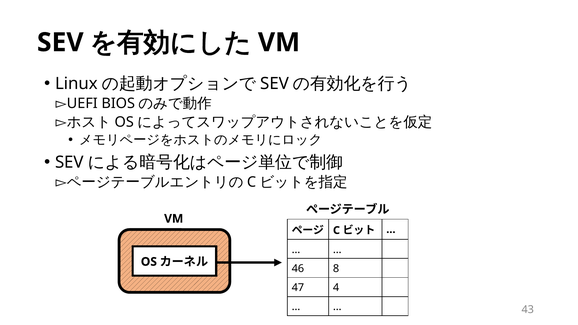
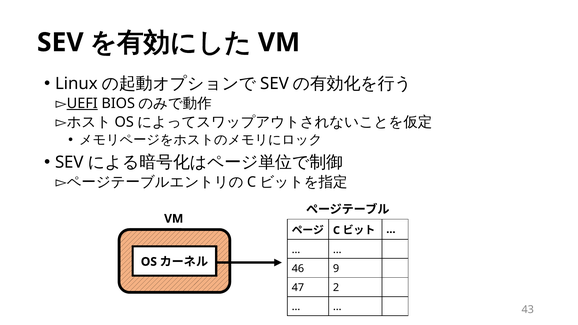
UEFI underline: none -> present
8: 8 -> 9
4: 4 -> 2
